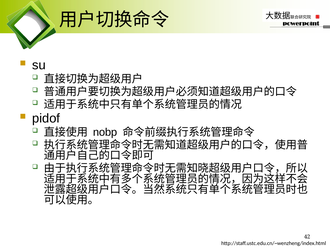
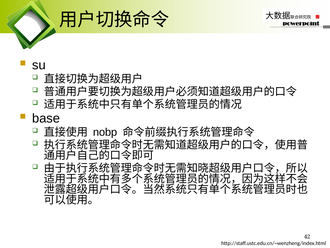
pidof: pidof -> base
